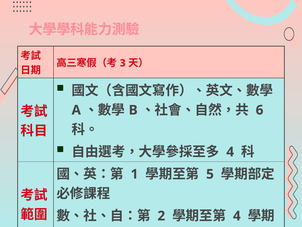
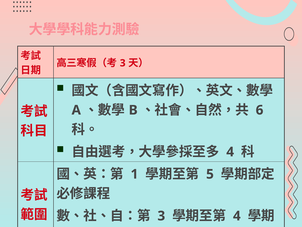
2 at (161, 215): 2 -> 3
